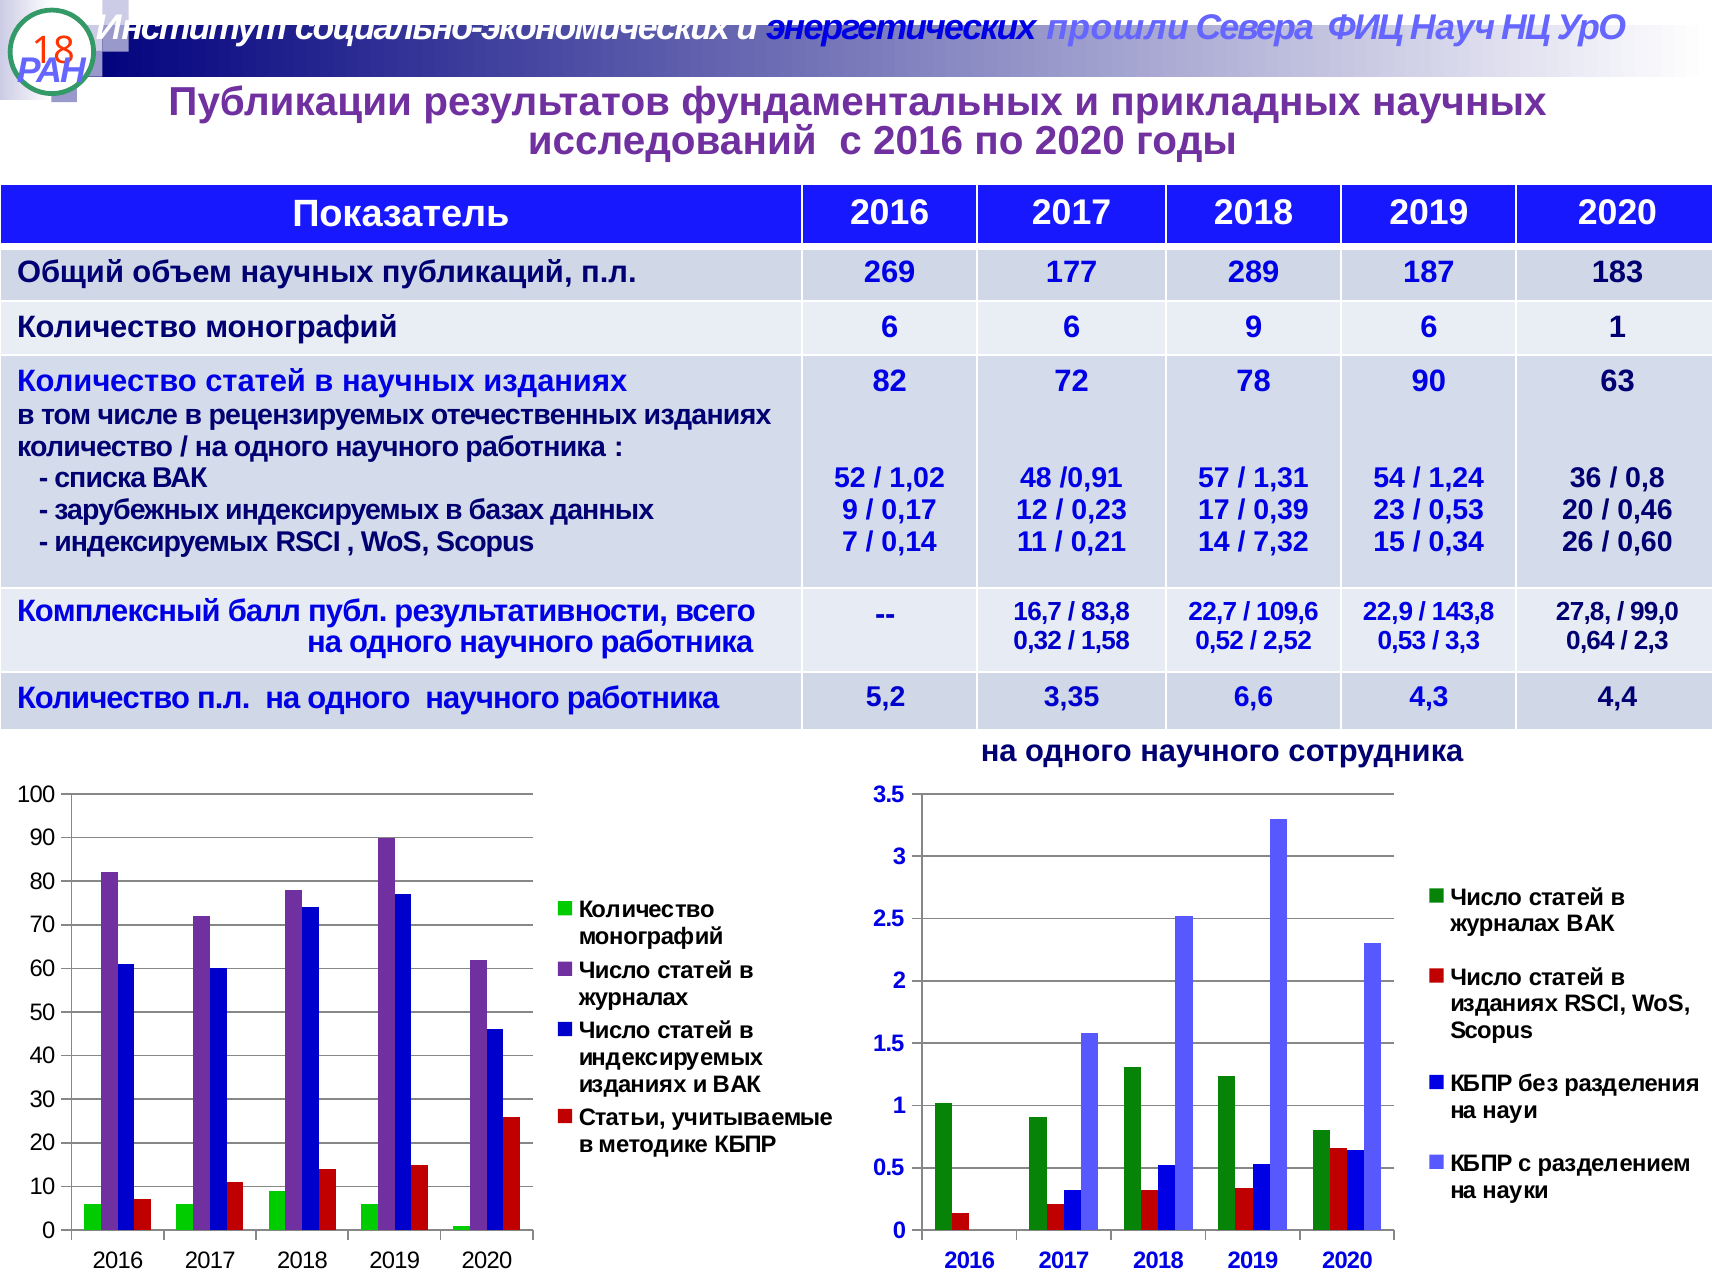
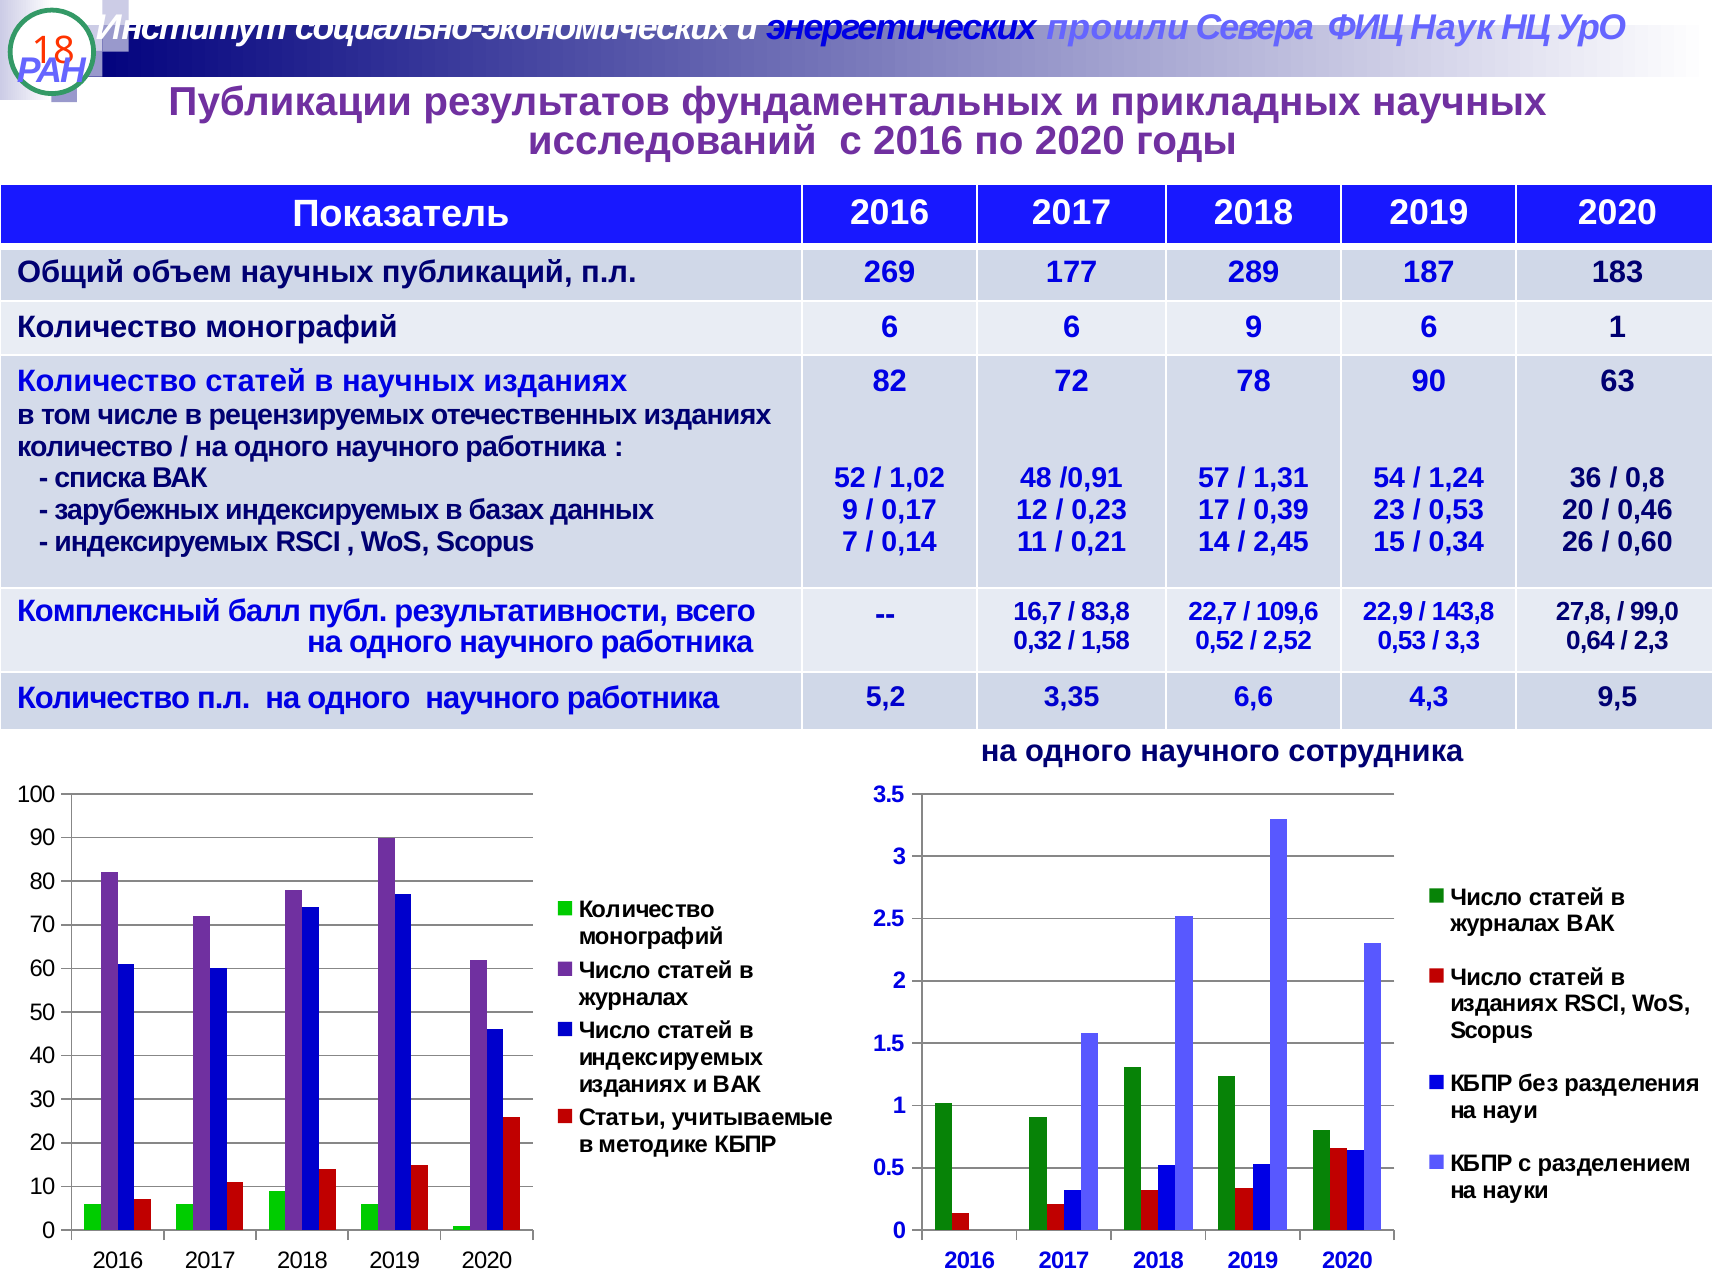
Науч: Науч -> Наук
7,32: 7,32 -> 2,45
4,4: 4,4 -> 9,5
